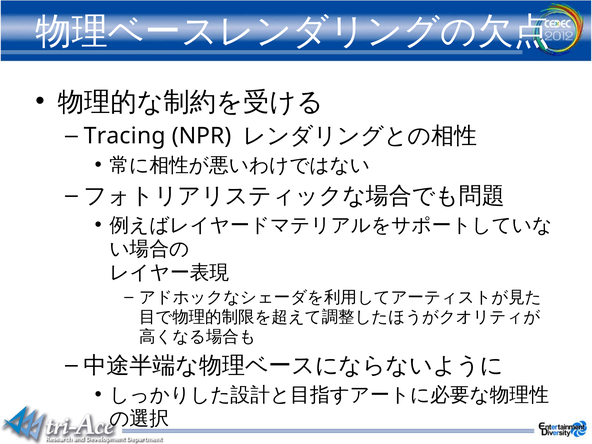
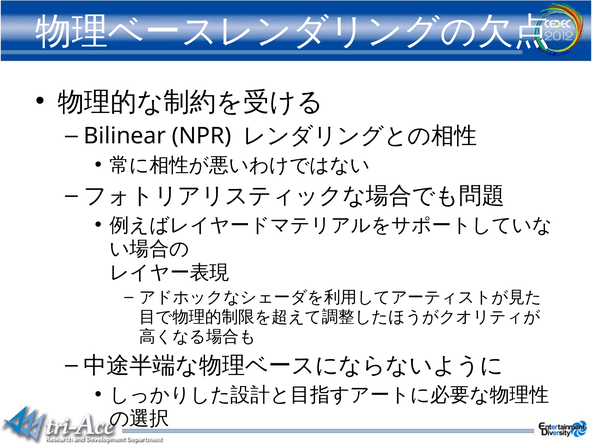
Tracing: Tracing -> Bilinear
